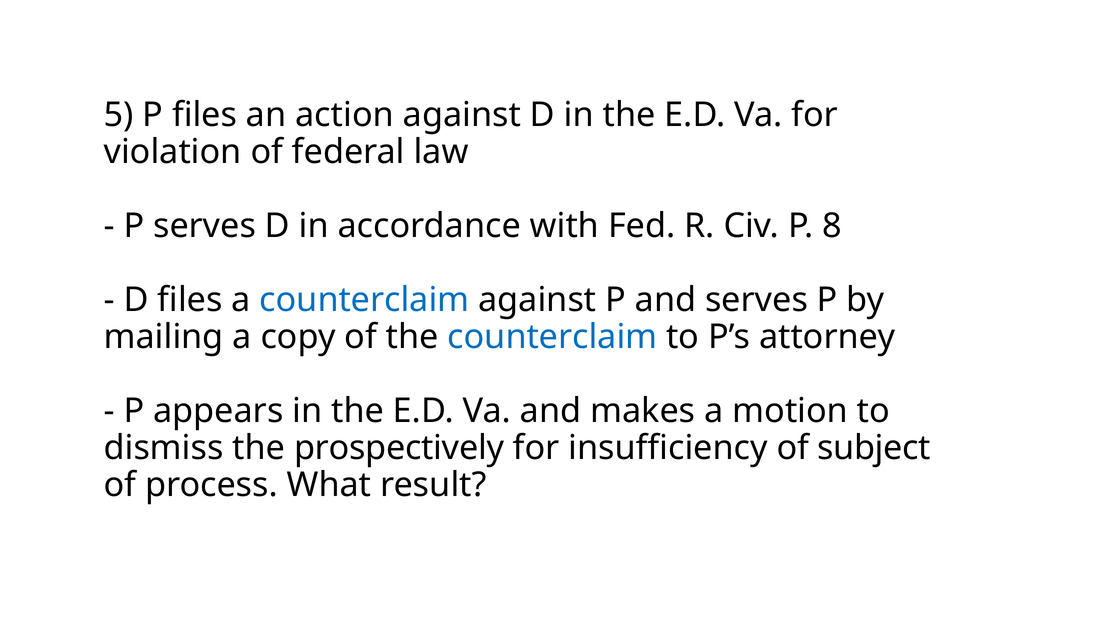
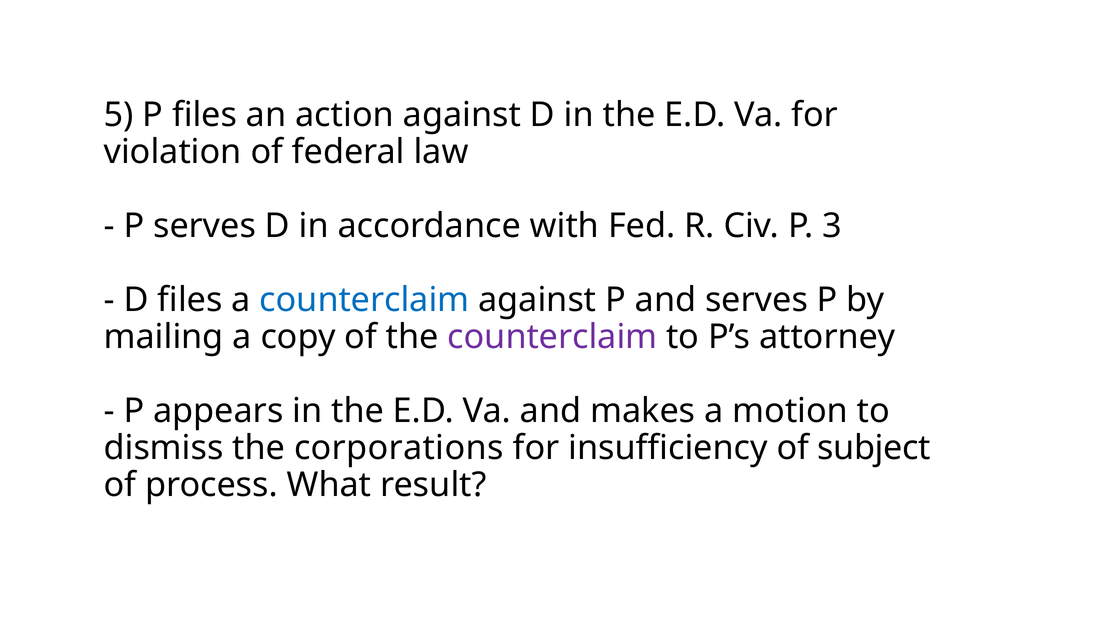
8: 8 -> 3
counterclaim at (552, 337) colour: blue -> purple
prospectively: prospectively -> corporations
